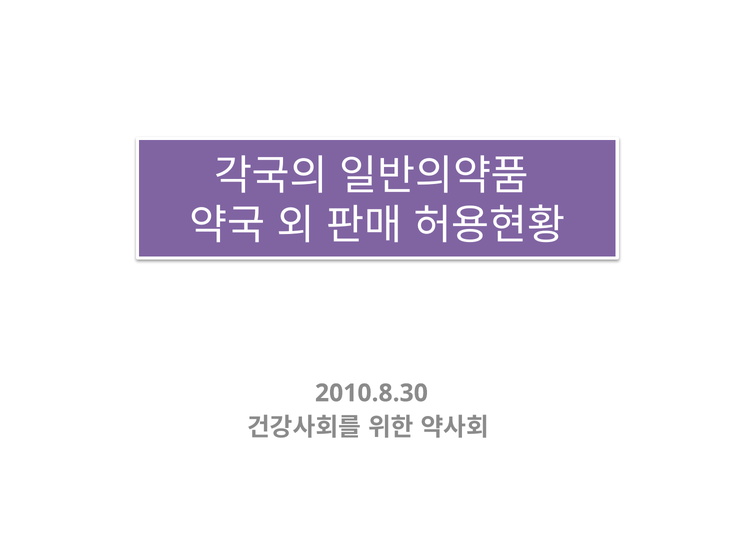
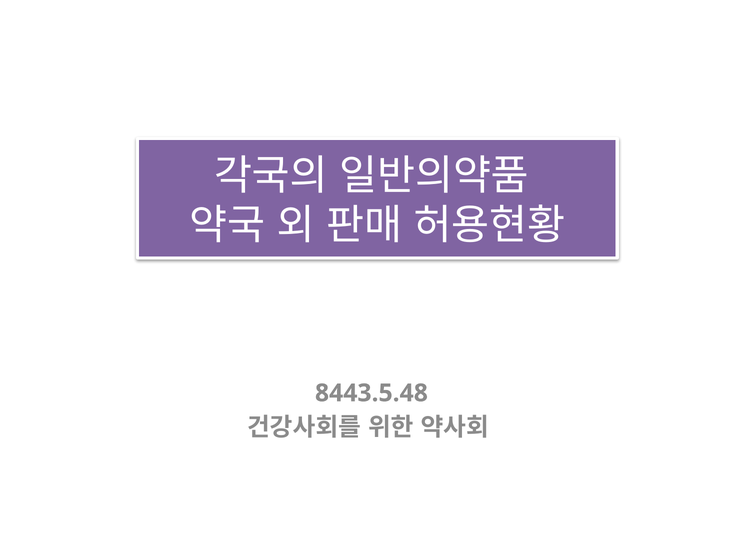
2010.8.30: 2010.8.30 -> 8443.5.48
